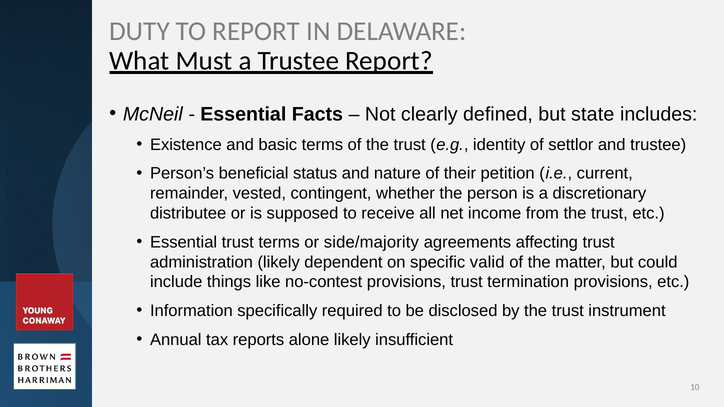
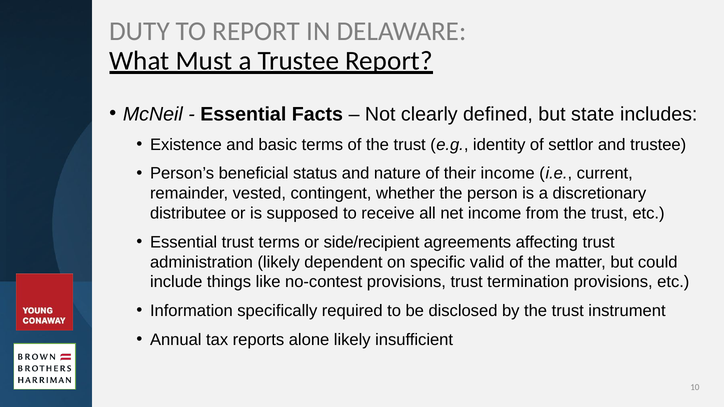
their petition: petition -> income
side/majority: side/majority -> side/recipient
